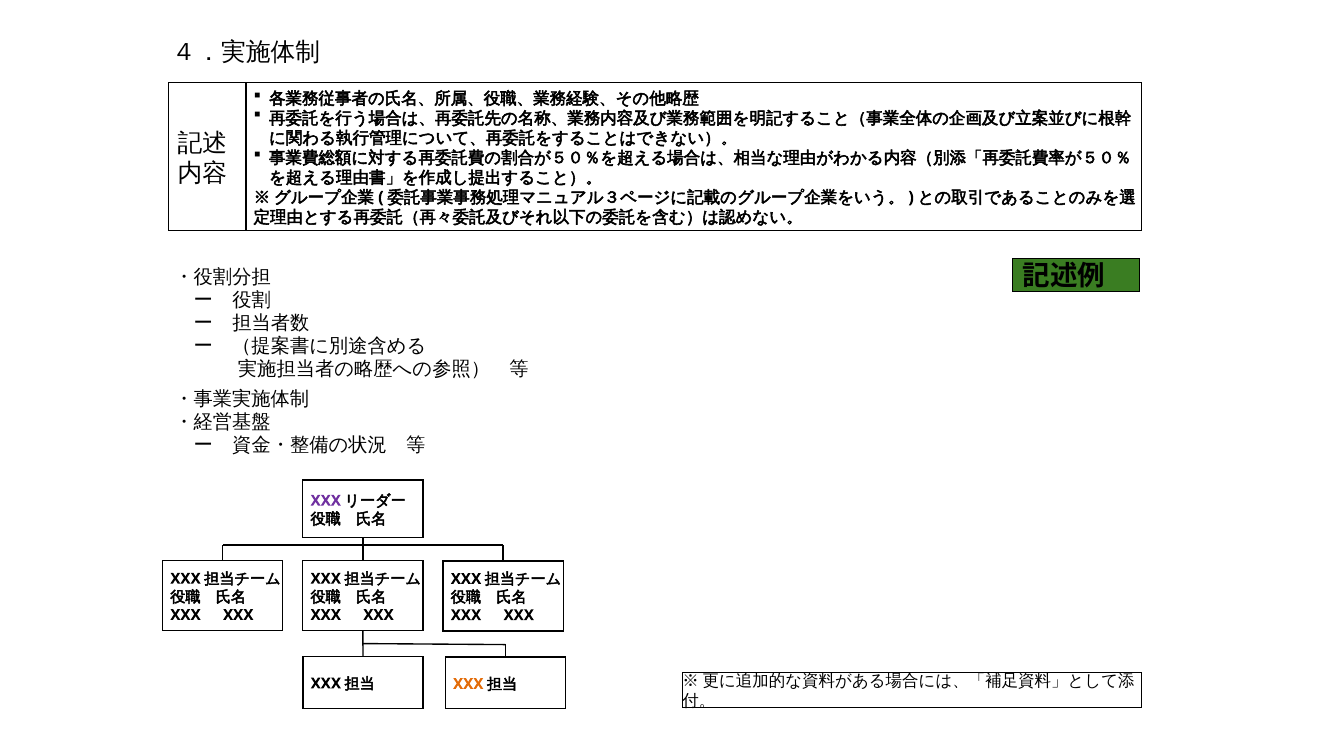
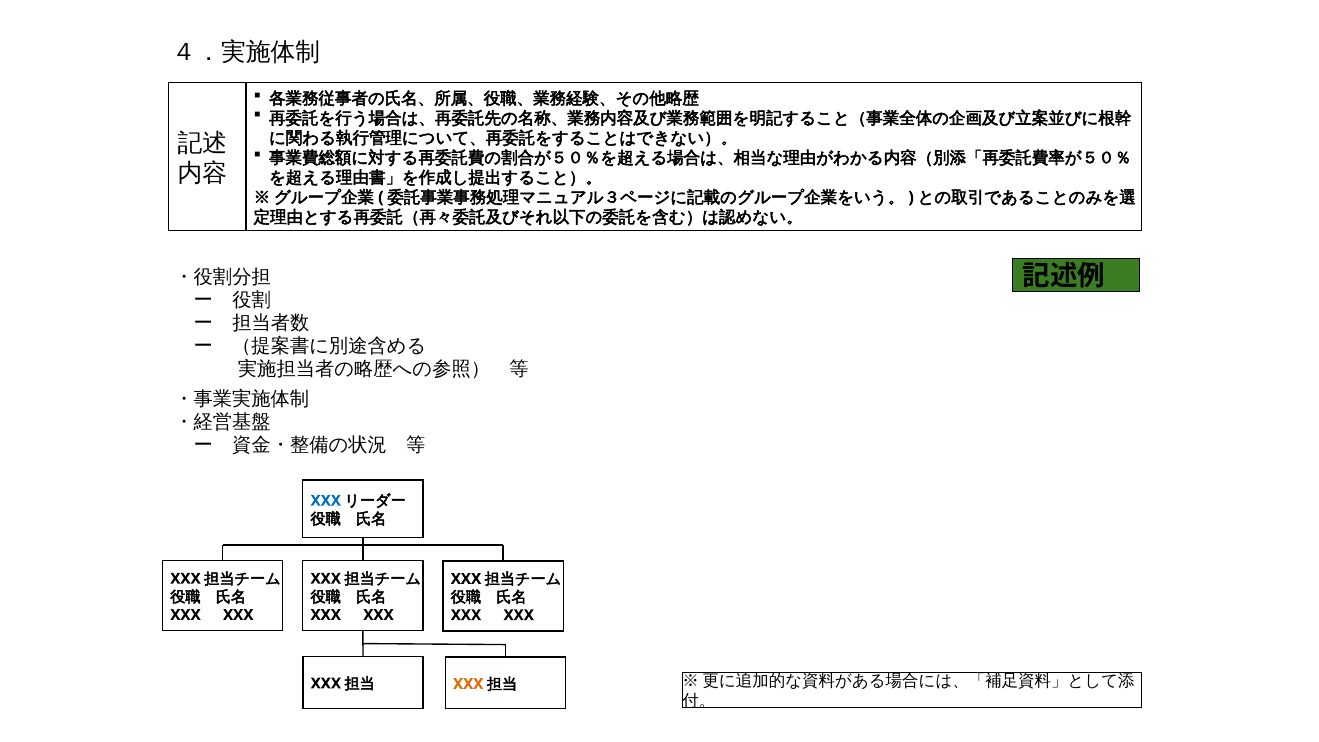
XXX at (326, 501) colour: purple -> blue
